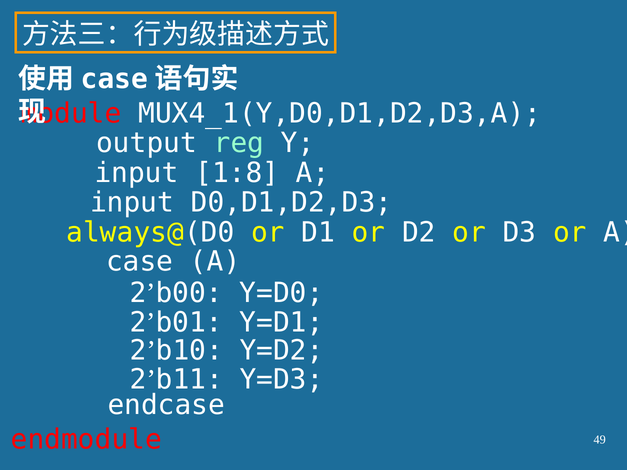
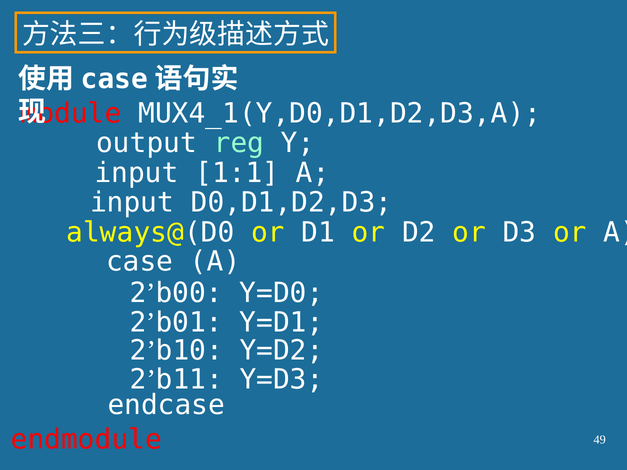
1:8: 1:8 -> 1:1
